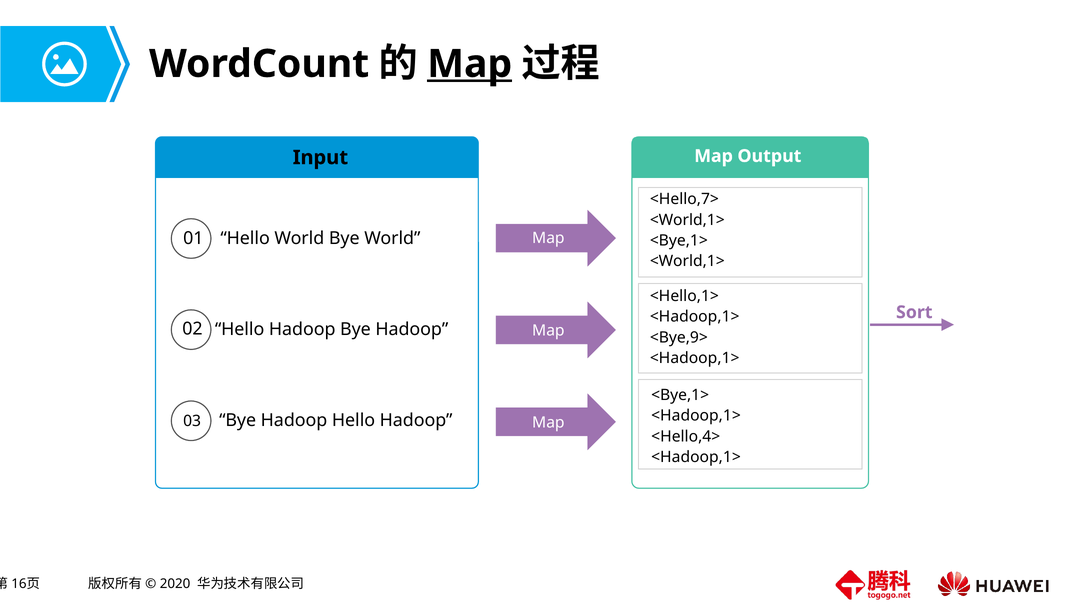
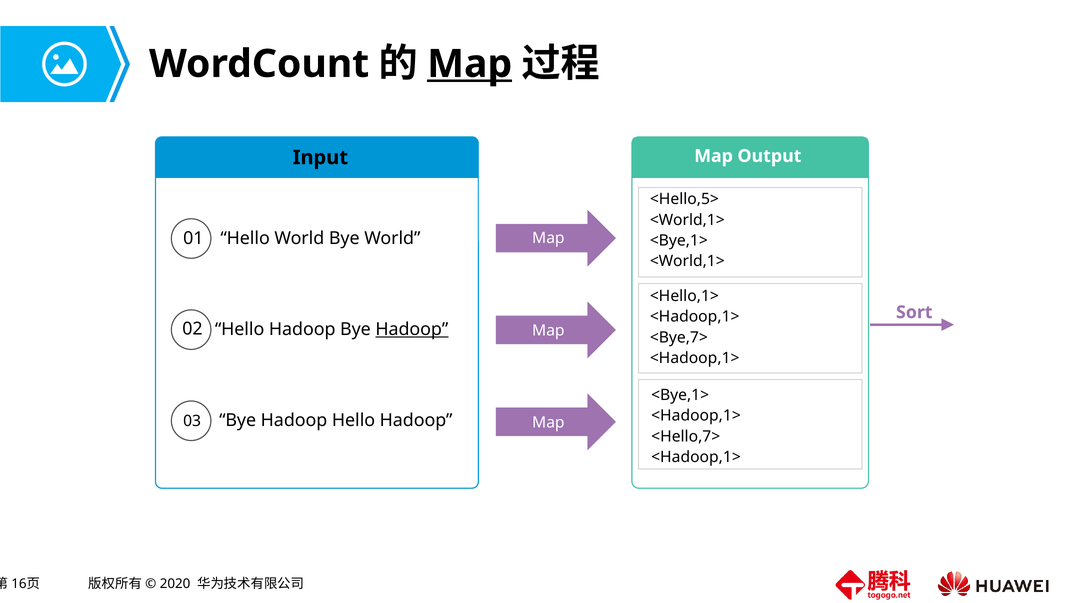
<Hello,7>: <Hello,7> -> <Hello,5>
Hadoop at (412, 329) underline: none -> present
<Bye,9>: <Bye,9> -> <Bye,7>
<Hello,4>: <Hello,4> -> <Hello,7>
